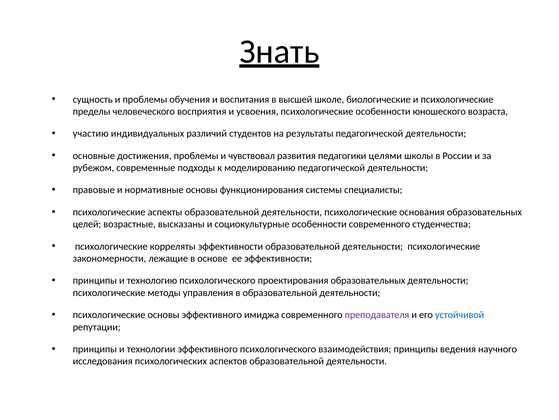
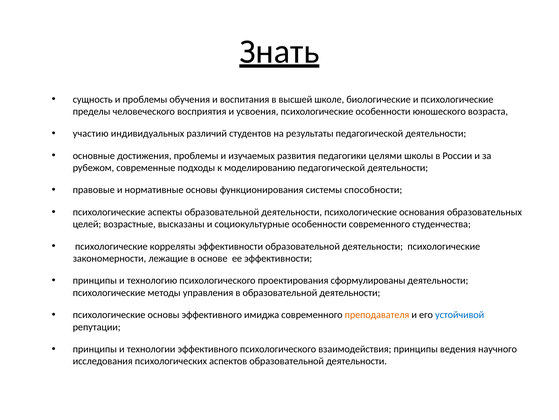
чувствовал: чувствовал -> изучаемых
специалисты: специалисты -> способности
проектирования образовательных: образовательных -> сформулированы
преподавателя colour: purple -> orange
